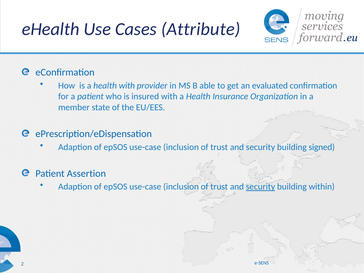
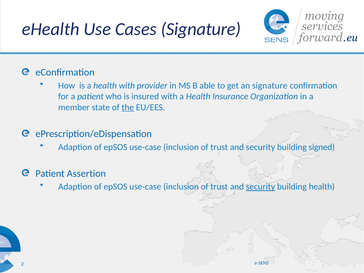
Cases Attribute: Attribute -> Signature
an evaluated: evaluated -> signature
the underline: none -> present
building within: within -> health
